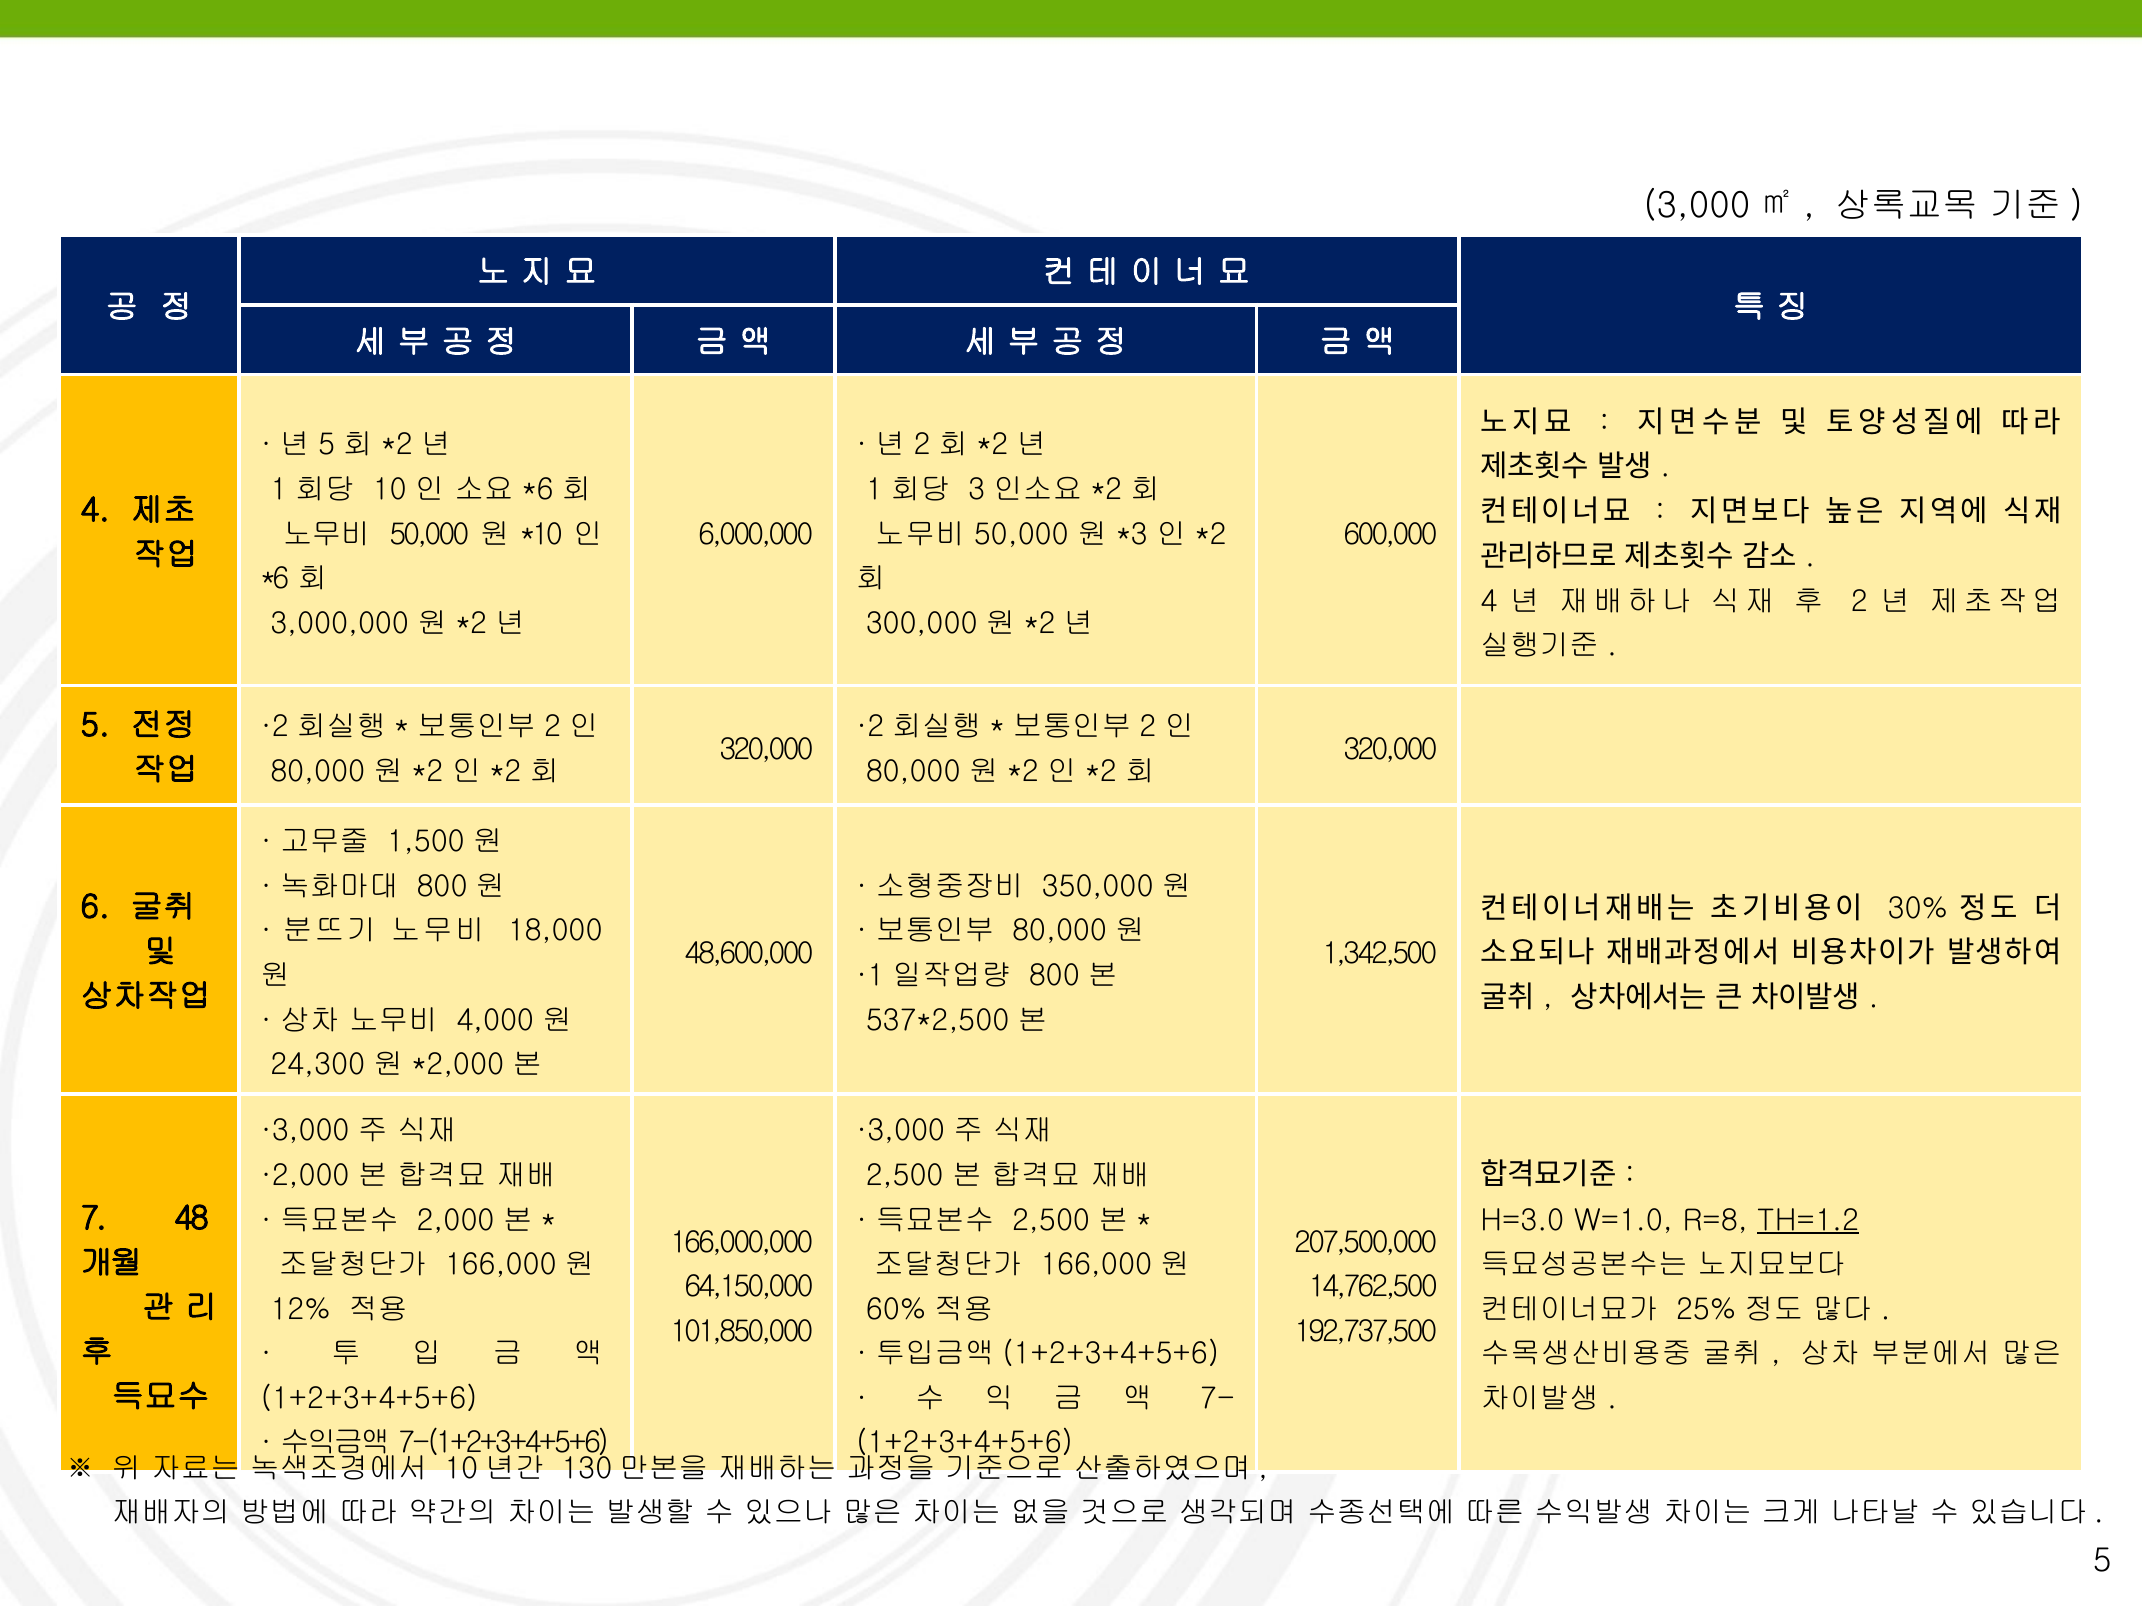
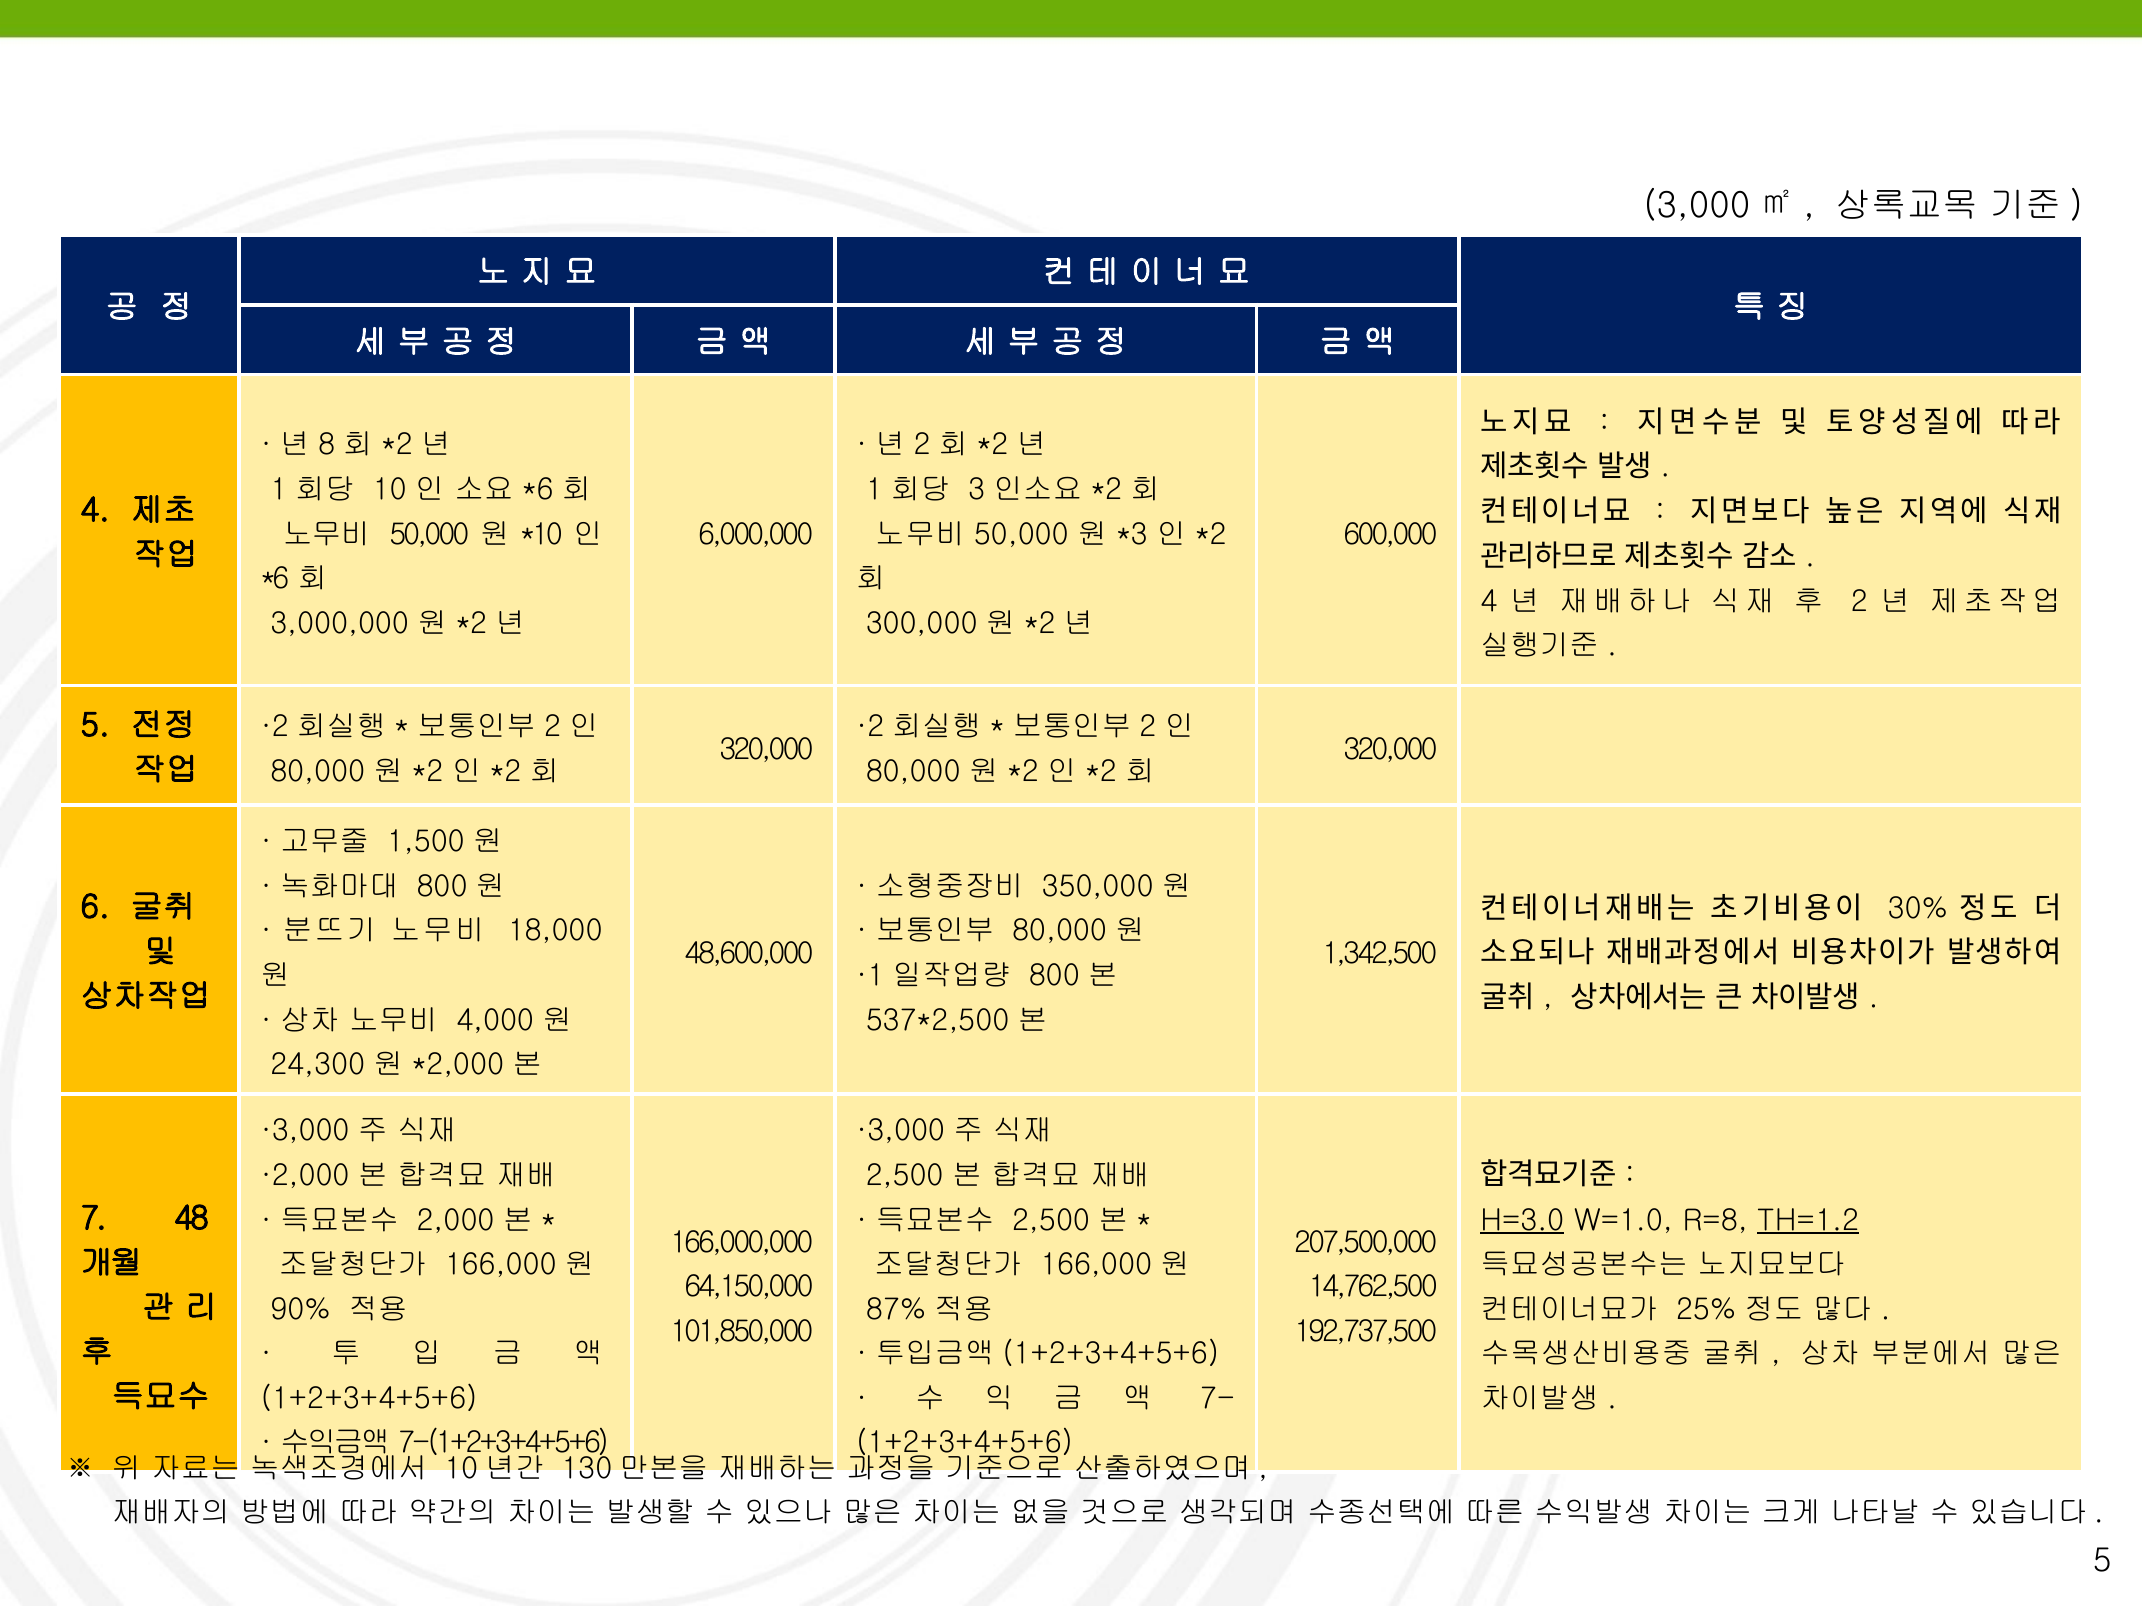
5 at (327, 445): 5 -> 8
H=3.0 underline: none -> present
12%: 12% -> 90%
60%: 60% -> 87%
